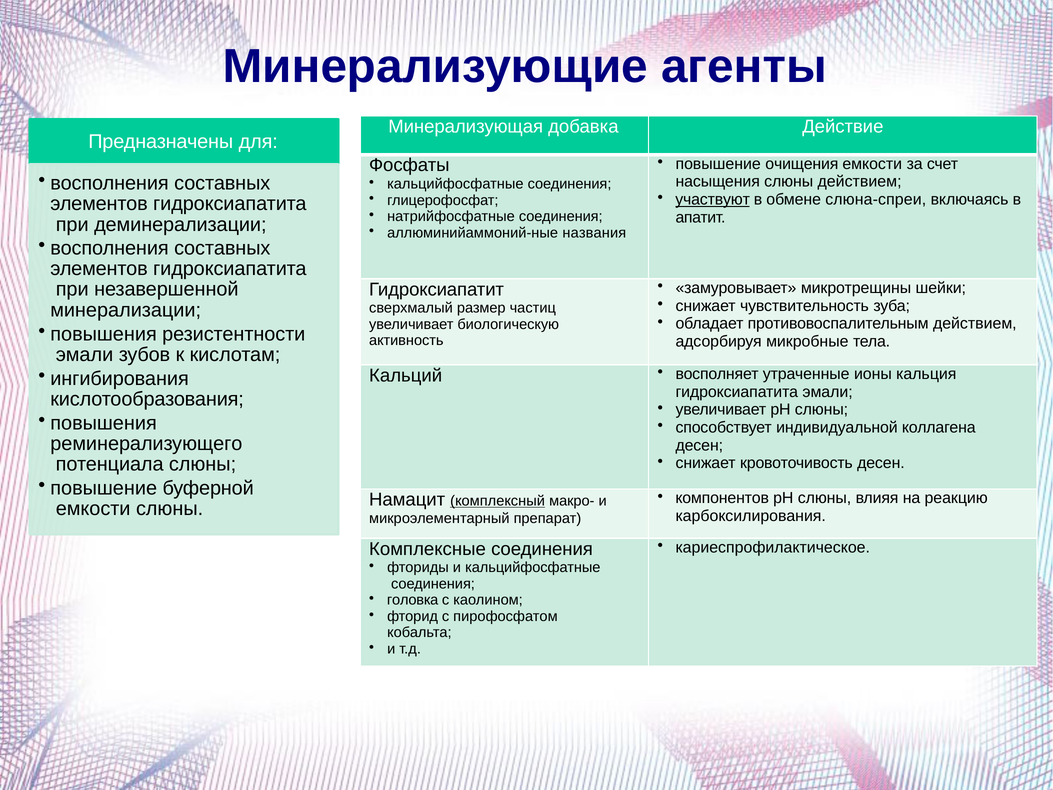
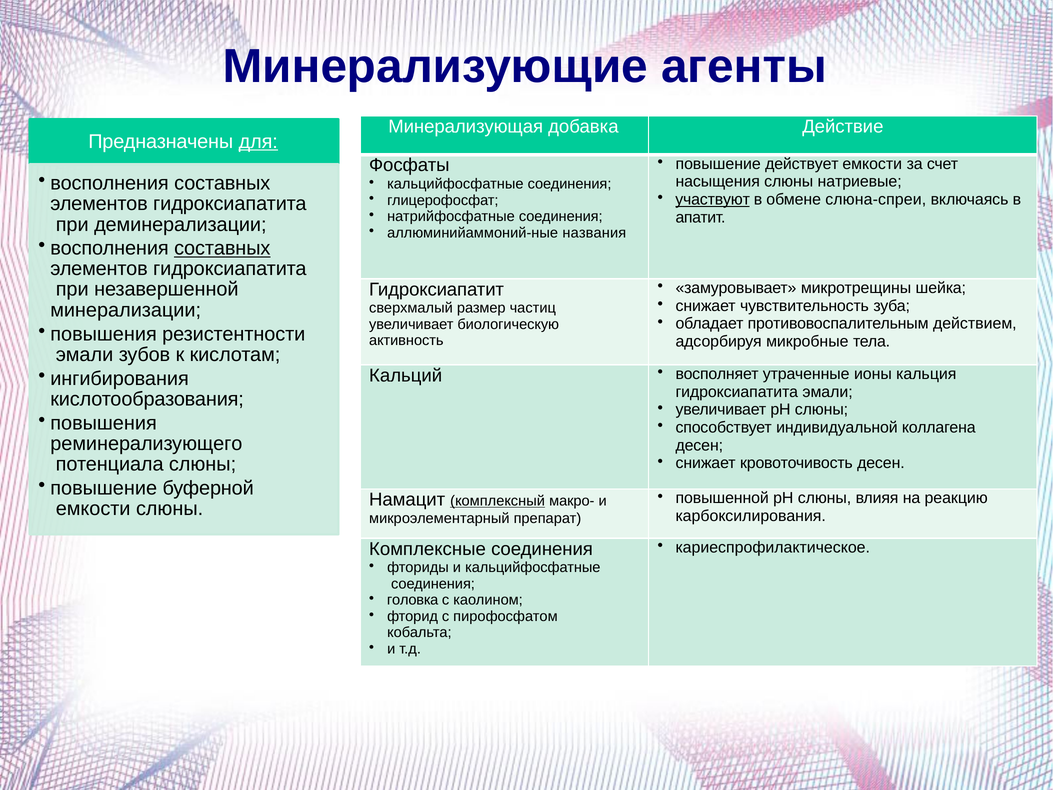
для underline: none -> present
очищения: очищения -> действует
слюны действием: действием -> натриевые
составных at (222, 248) underline: none -> present
шейки: шейки -> шейка
компонентов: компонентов -> повышенной
